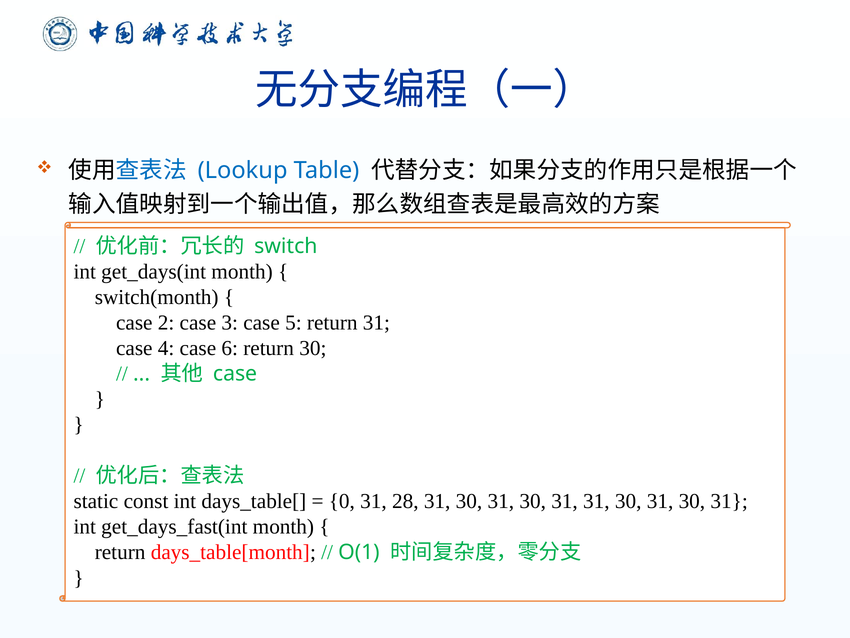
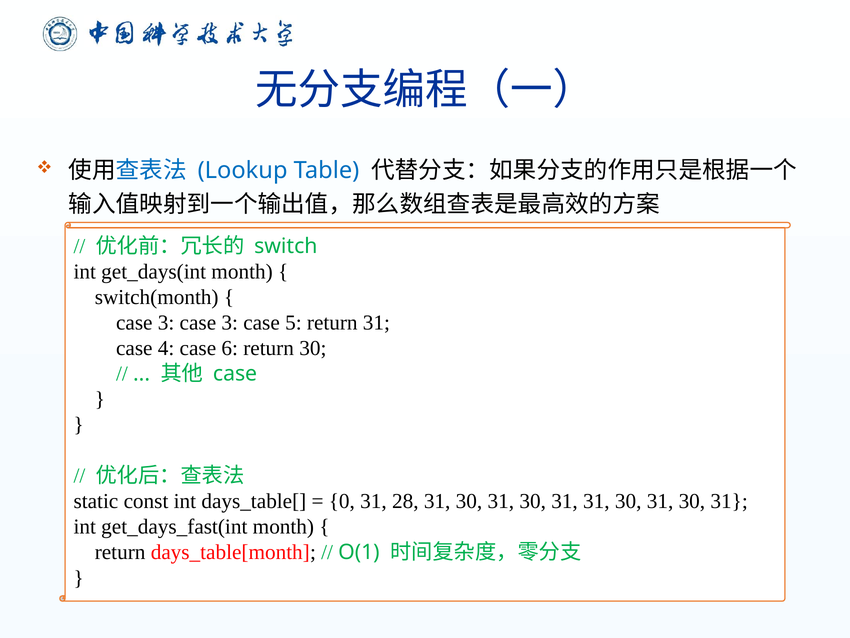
2 at (166, 323): 2 -> 3
